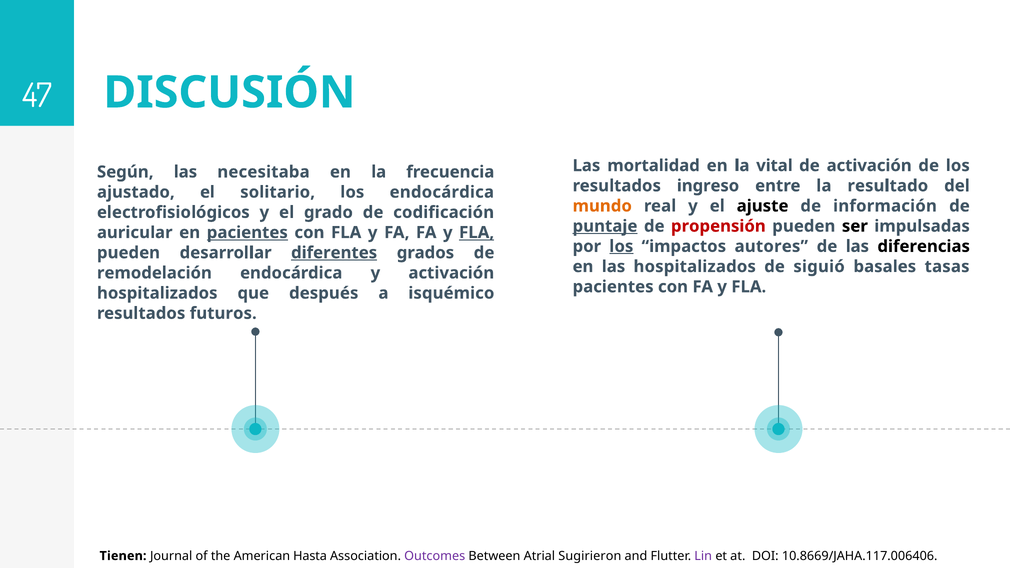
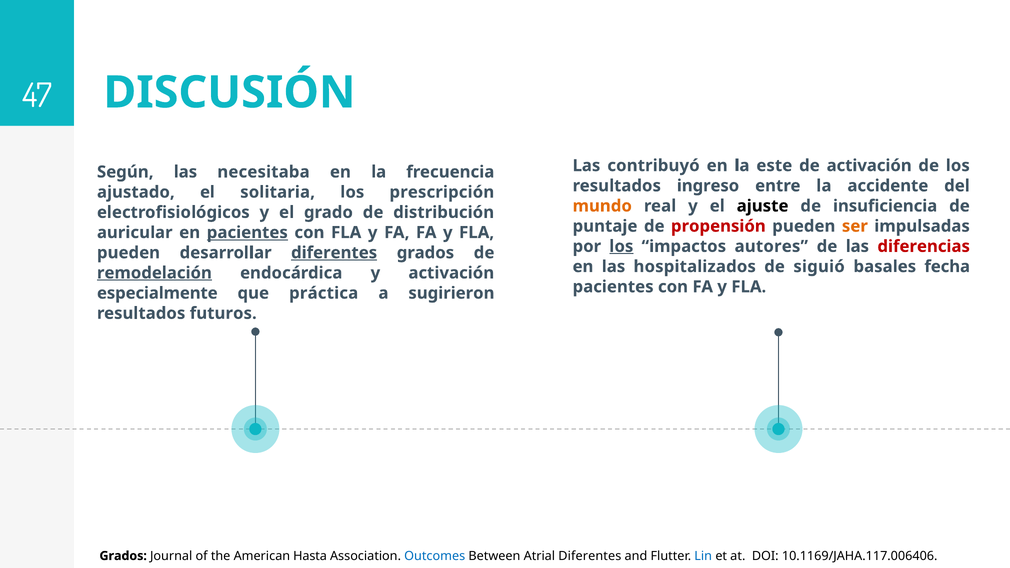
mortalidad: mortalidad -> contribuyó
vital: vital -> este
resultado: resultado -> accidente
solitario: solitario -> solitaria
los endocárdica: endocárdica -> prescripción
información: información -> insuficiencia
codificación: codificación -> distribución
puntaje underline: present -> none
ser colour: black -> orange
FLA at (477, 233) underline: present -> none
diferencias colour: black -> red
tasas: tasas -> fecha
remodelación underline: none -> present
hospitalizados at (157, 293): hospitalizados -> especialmente
después: después -> práctica
isquémico: isquémico -> sugirieron
Tienen at (123, 556): Tienen -> Grados
Outcomes colour: purple -> blue
Atrial Sugirieron: Sugirieron -> Diferentes
Lin colour: purple -> blue
10.8669/JAHA.117.006406: 10.8669/JAHA.117.006406 -> 10.1169/JAHA.117.006406
